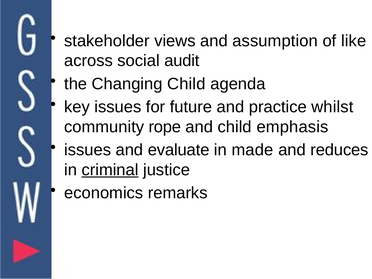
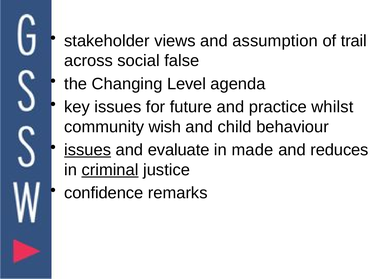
like: like -> trail
audit: audit -> false
Changing Child: Child -> Level
rope: rope -> wish
emphasis: emphasis -> behaviour
issues at (88, 150) underline: none -> present
economics: economics -> confidence
